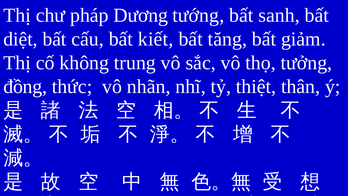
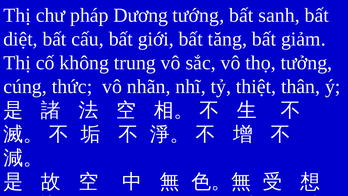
kiết: kiết -> giới
đồng: đồng -> cúng
